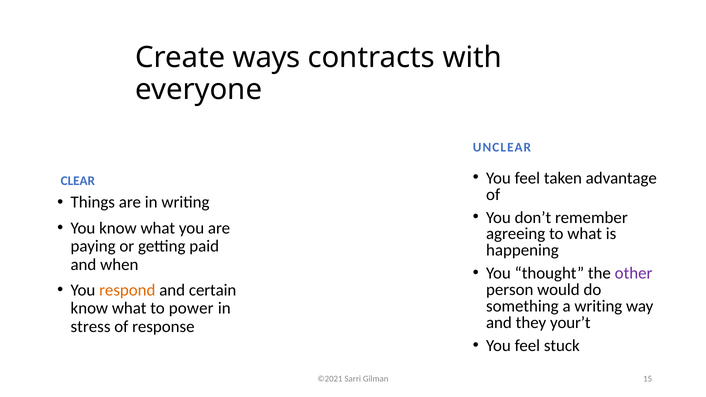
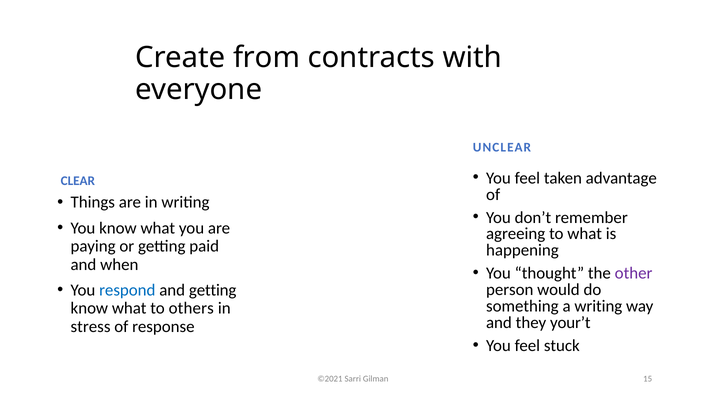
ways: ways -> from
respond colour: orange -> blue
and certain: certain -> getting
power: power -> others
